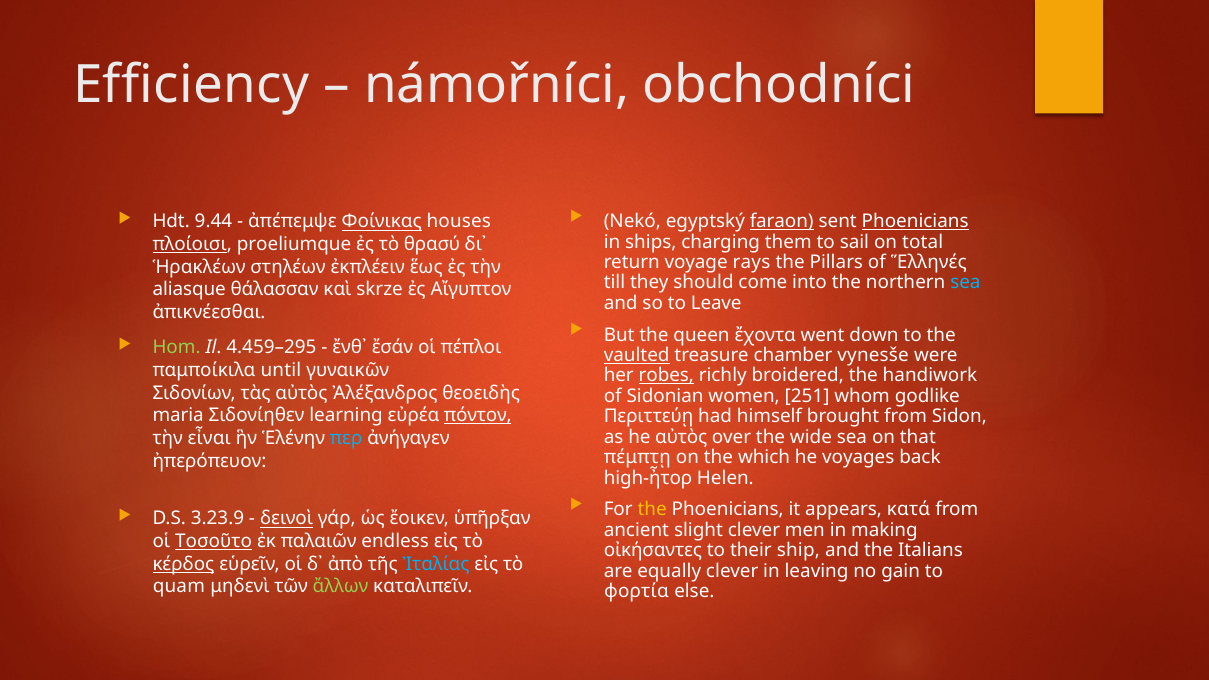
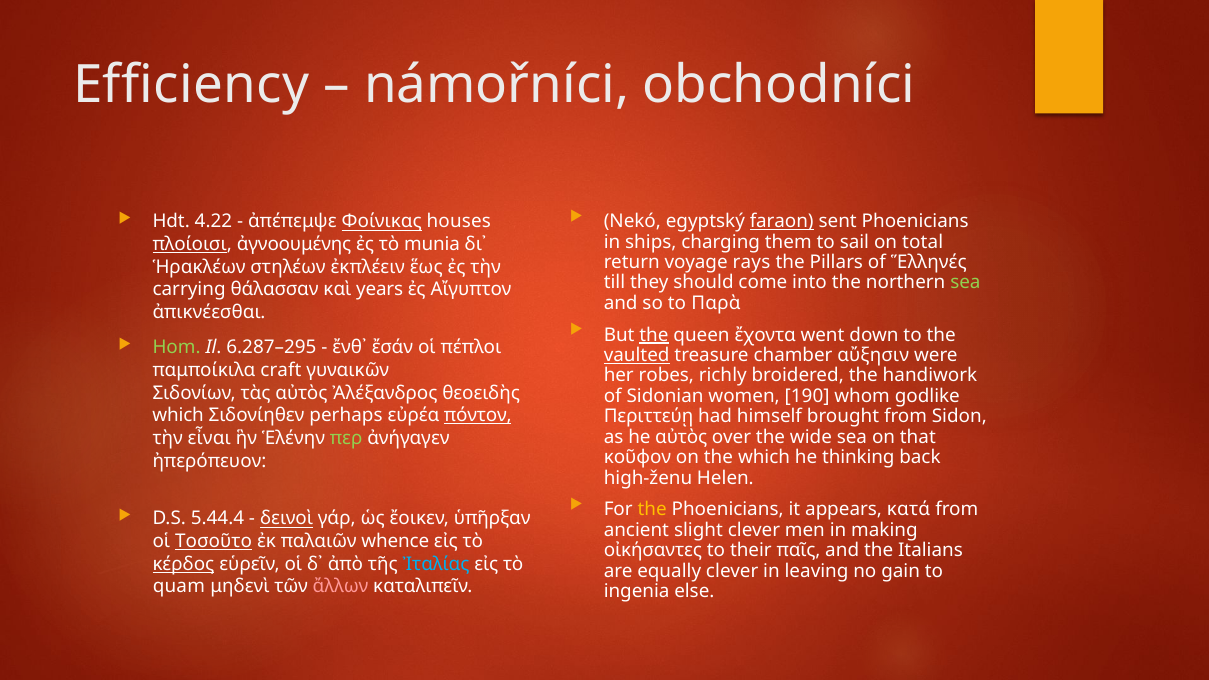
Phoenicians at (915, 222) underline: present -> none
9.44: 9.44 -> 4.22
proeliumque: proeliumque -> ἀγνοουμένης
θρασύ: θρασύ -> munia
sea at (965, 283) colour: light blue -> light green
aliasque: aliasque -> carrying
skrze: skrze -> years
Leave: Leave -> Παρὰ
the at (654, 335) underline: none -> present
4.459–295: 4.459–295 -> 6.287–295
vynesše: vynesše -> αὔξησιν
until: until -> craft
robes underline: present -> none
251: 251 -> 190
maria at (178, 415): maria -> which
learning: learning -> perhaps
περ colour: light blue -> light green
πέμπτῃ: πέμπτῃ -> κοῦφον
voyages: voyages -> thinking
high-ἦτορ: high-ἦτορ -> high-ženu
3.23.9: 3.23.9 -> 5.44.4
endless: endless -> whence
ship: ship -> παῖς
ἄλλων colour: light green -> pink
φορτία: φορτία -> ingenia
